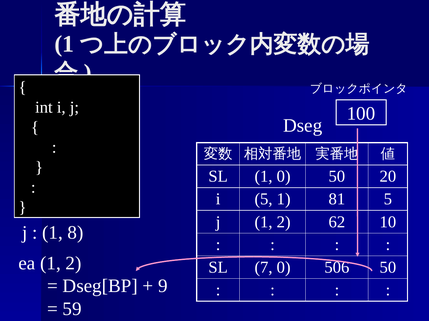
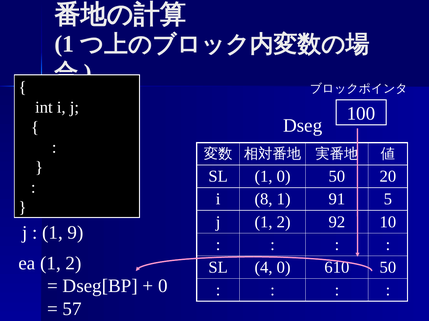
i 5: 5 -> 8
81: 81 -> 91
62: 62 -> 92
8: 8 -> 9
7: 7 -> 4
506: 506 -> 610
9 at (163, 287): 9 -> 0
59: 59 -> 57
